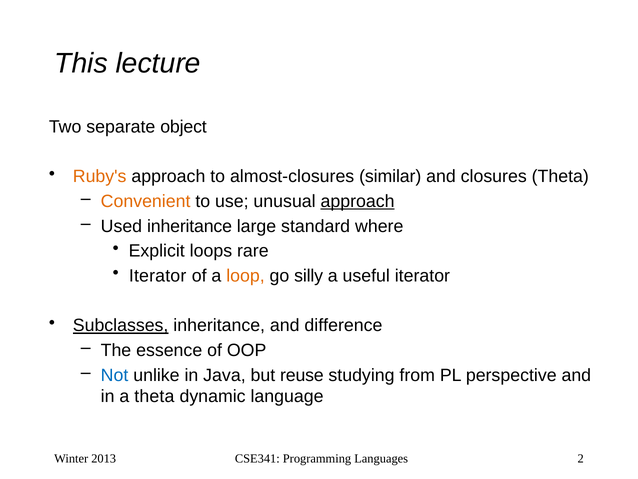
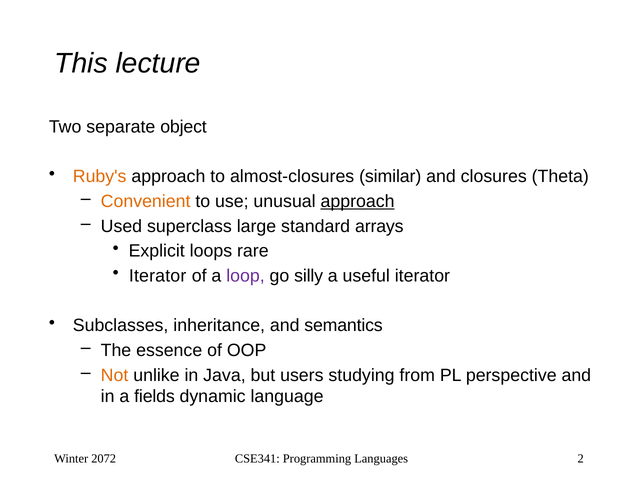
Used inheritance: inheritance -> superclass
where: where -> arrays
loop colour: orange -> purple
Subclasses underline: present -> none
difference: difference -> semantics
Not colour: blue -> orange
reuse: reuse -> users
a theta: theta -> fields
2013: 2013 -> 2072
